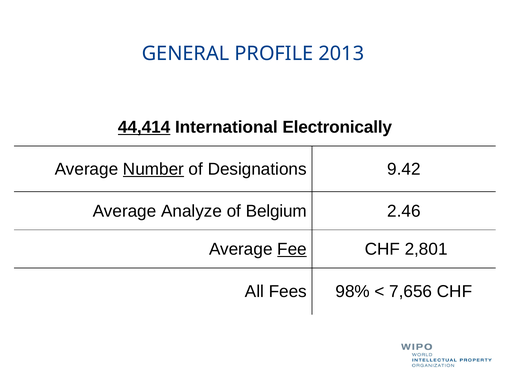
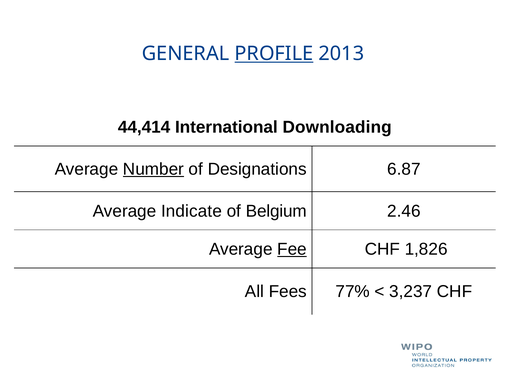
PROFILE underline: none -> present
44,414 underline: present -> none
Electronically: Electronically -> Downloading
9.42: 9.42 -> 6.87
Analyze: Analyze -> Indicate
2,801: 2,801 -> 1,826
98%: 98% -> 77%
7,656: 7,656 -> 3,237
